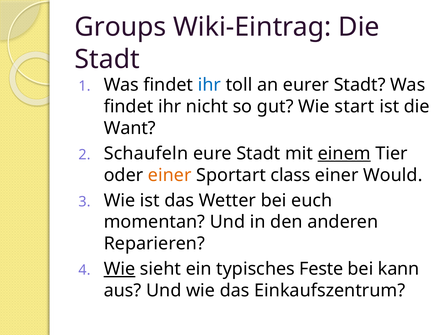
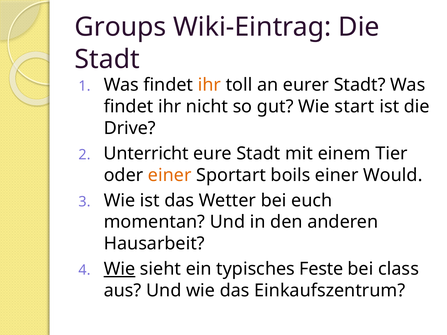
ihr at (209, 85) colour: blue -> orange
Want: Want -> Drive
Schaufeln: Schaufeln -> Unterricht
einem underline: present -> none
class: class -> boils
Reparieren: Reparieren -> Hausarbeit
kann: kann -> class
